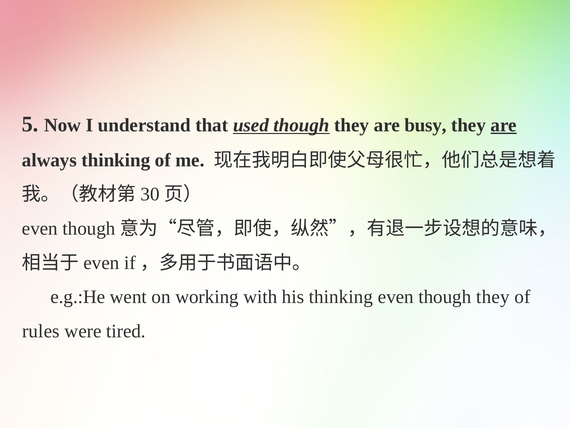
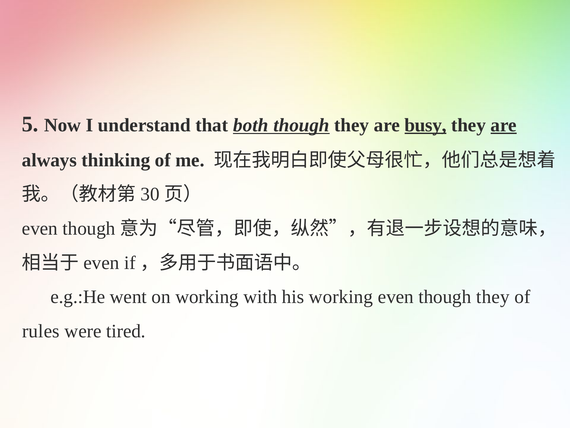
used: used -> both
busy underline: none -> present
his thinking: thinking -> working
